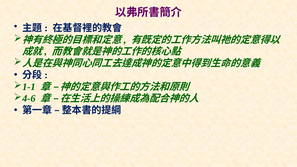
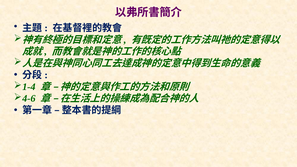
1-1: 1-1 -> 1-4
